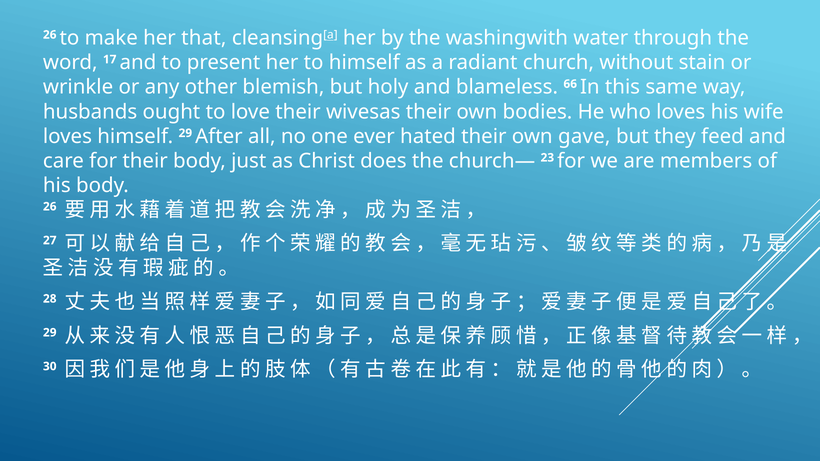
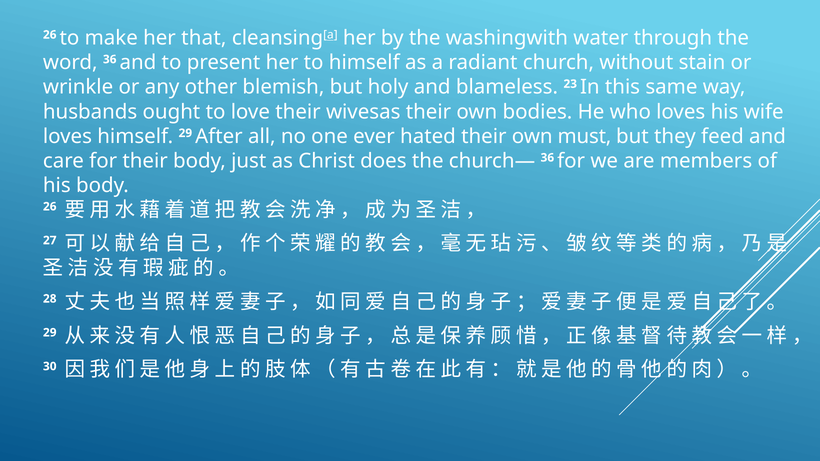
word 17: 17 -> 36
66: 66 -> 23
gave: gave -> must
church— 23: 23 -> 36
